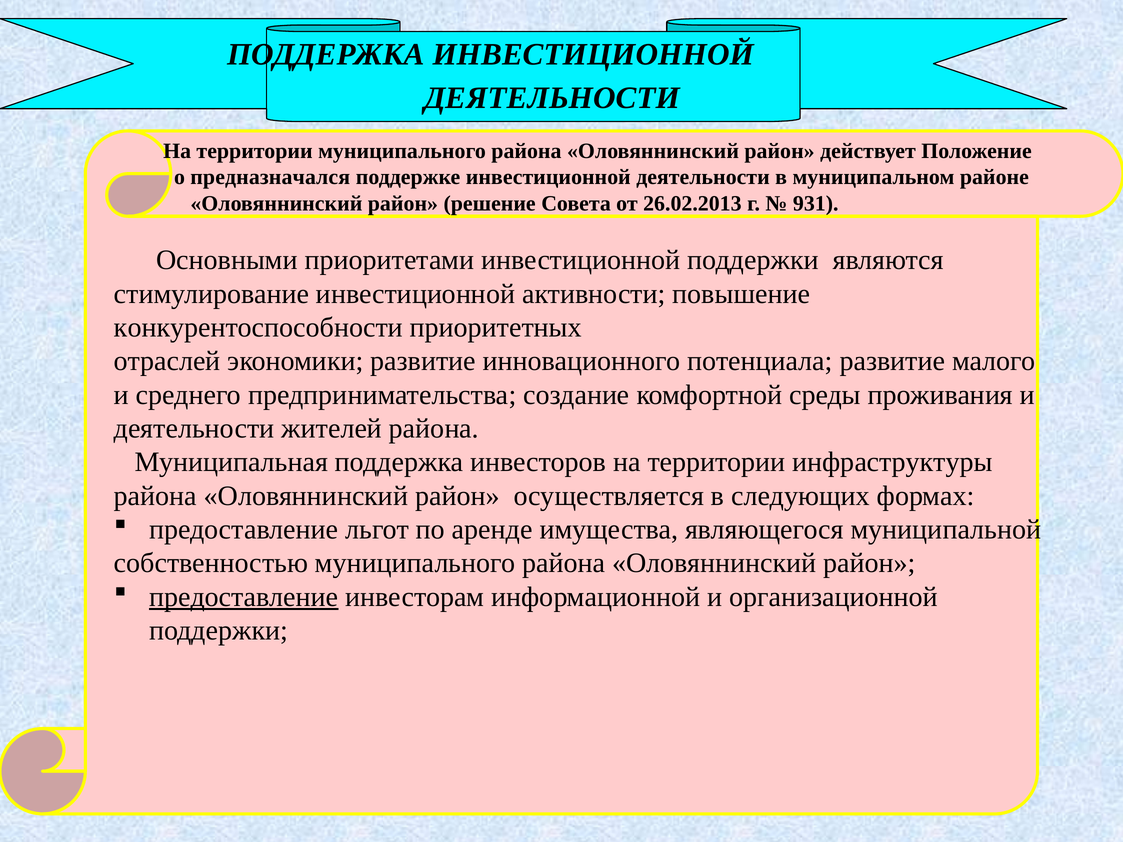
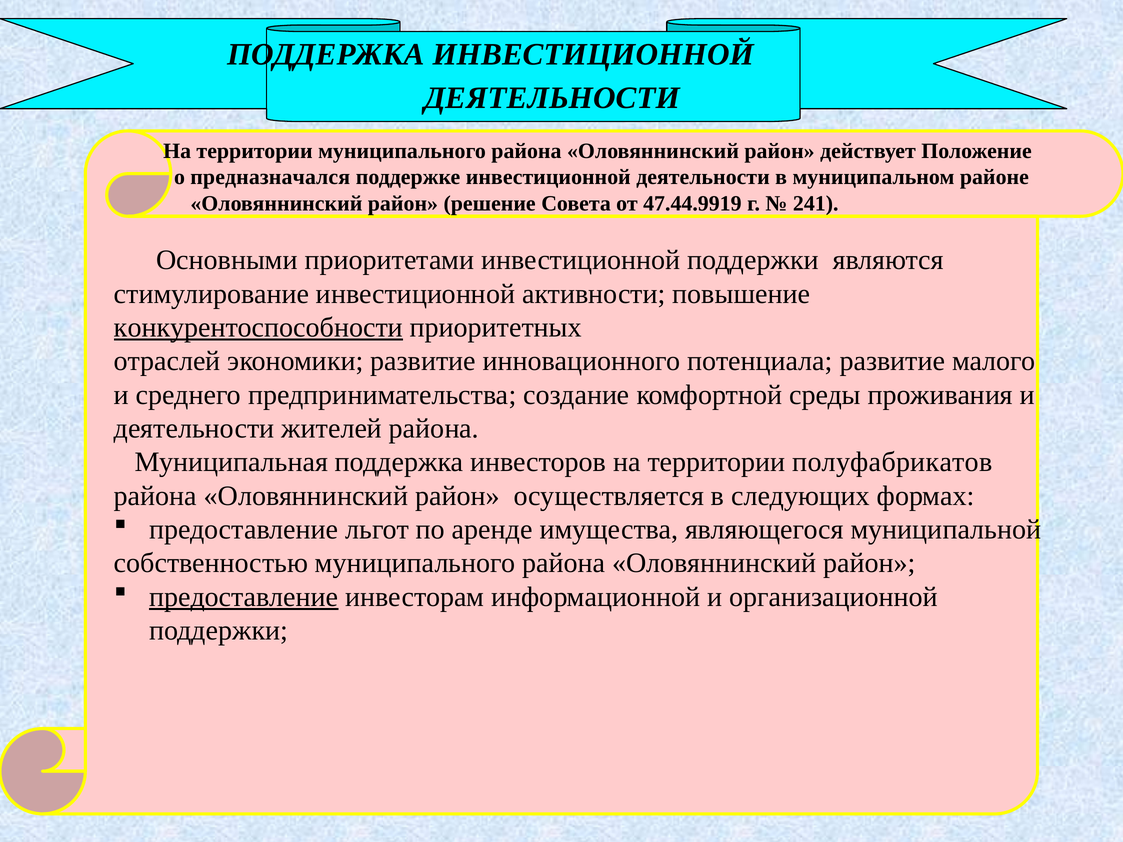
26.02.2013: 26.02.2013 -> 47.44.9919
931: 931 -> 241
конкурентоспособности underline: none -> present
инфраструктуры: инфраструктуры -> полуфабрикатов
